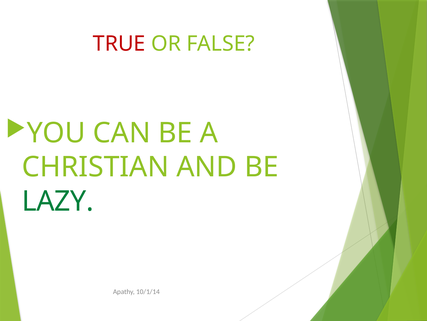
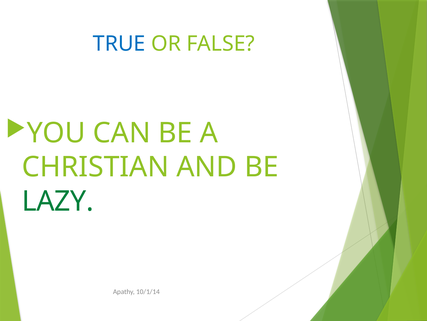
TRUE colour: red -> blue
